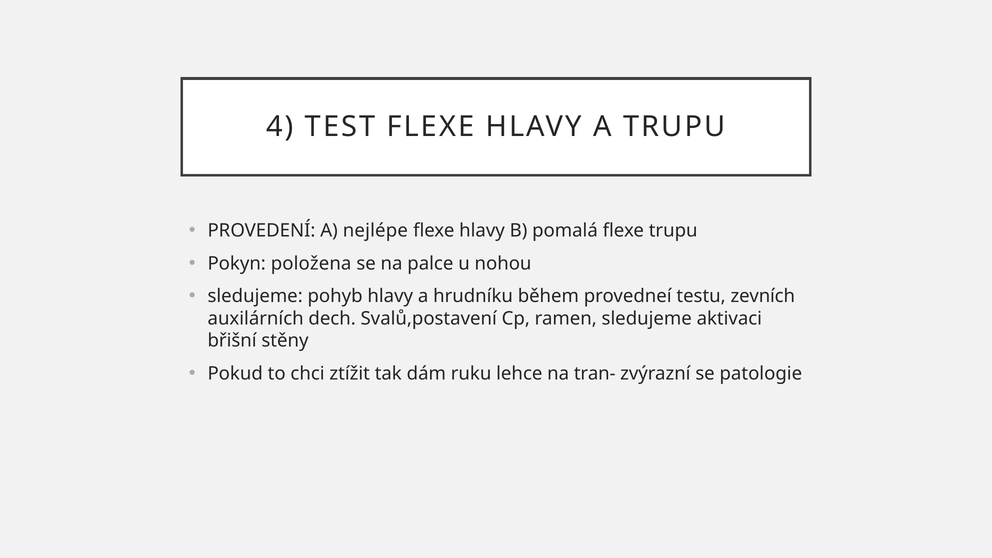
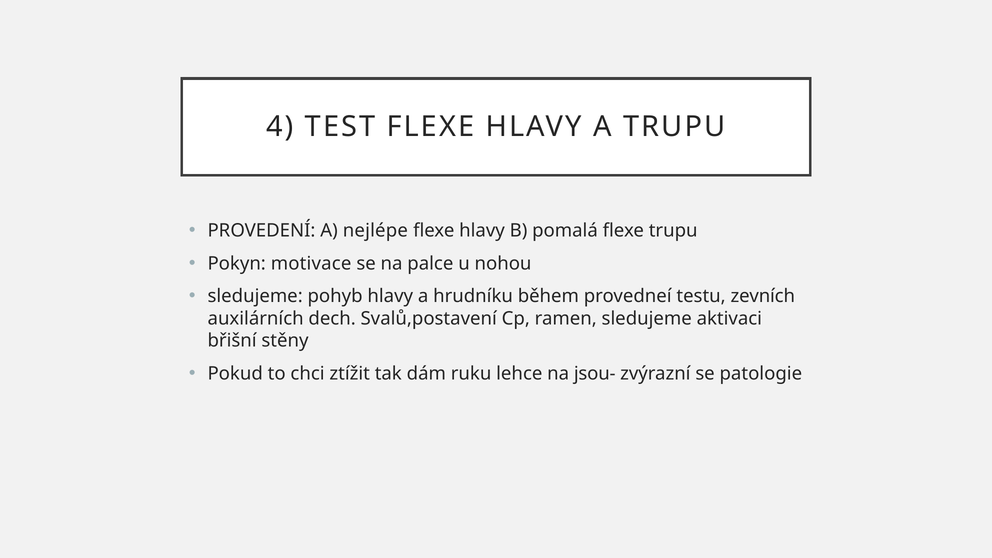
položena: položena -> motivace
tran-: tran- -> jsou-
